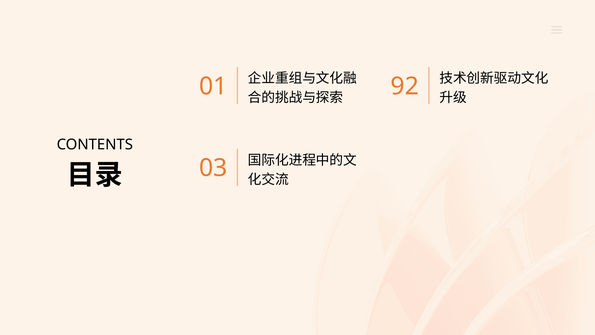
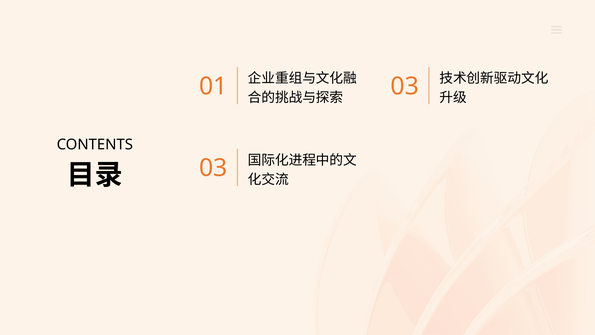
92 at (405, 86): 92 -> 03
